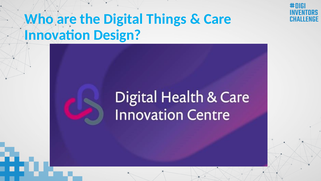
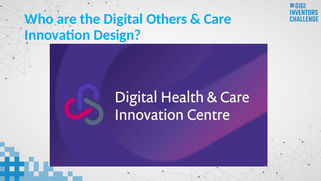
Things: Things -> Others
